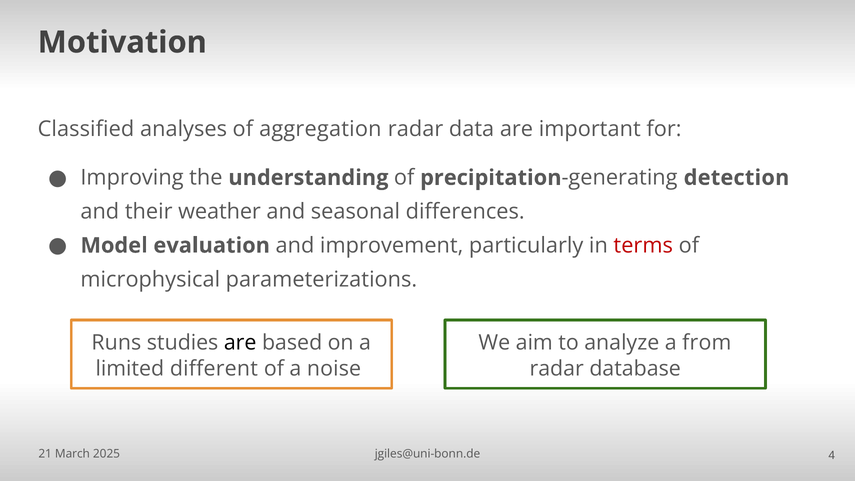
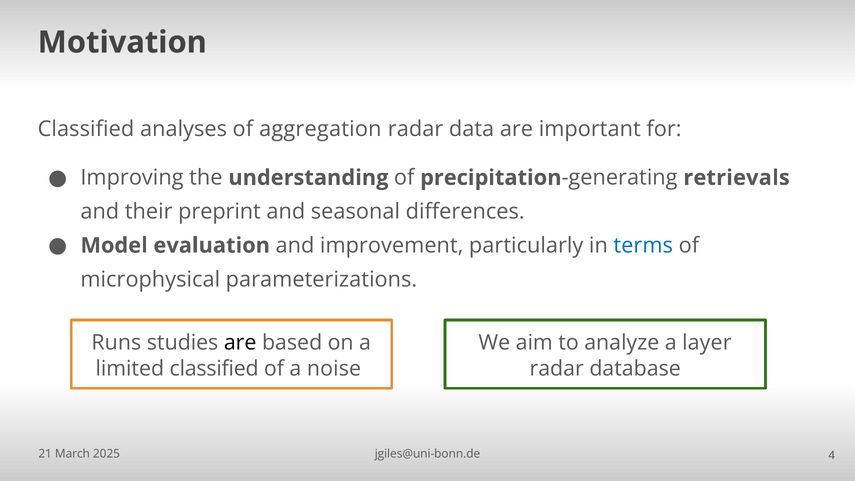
detection: detection -> retrievals
weather: weather -> preprint
terms colour: red -> blue
from: from -> layer
limited different: different -> classified
